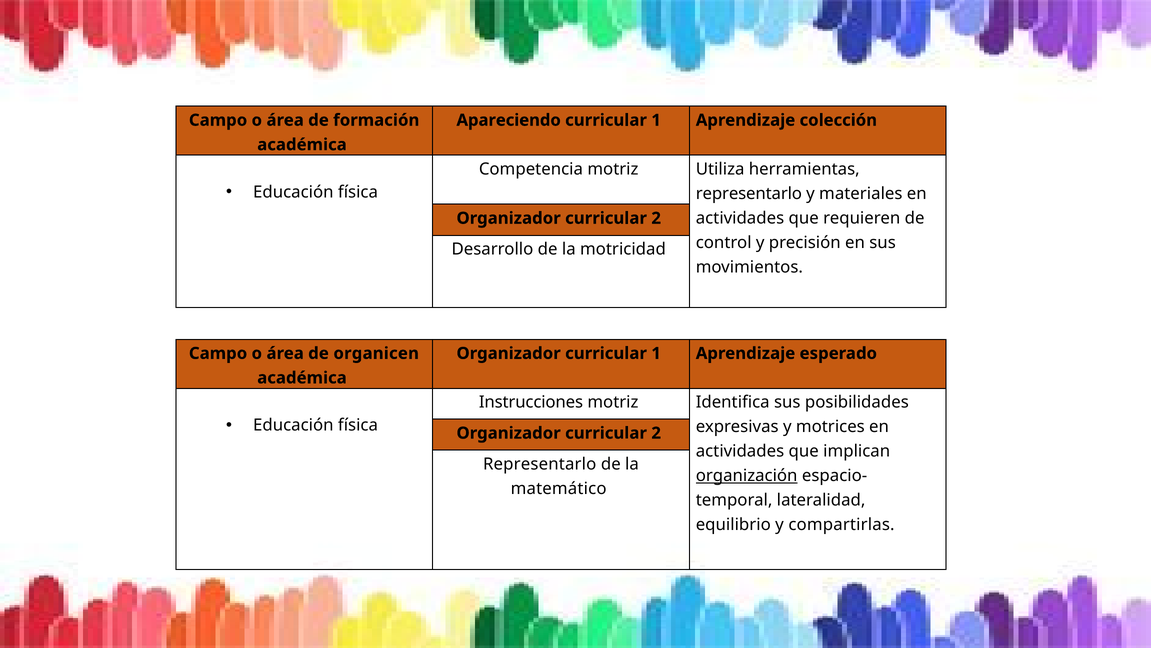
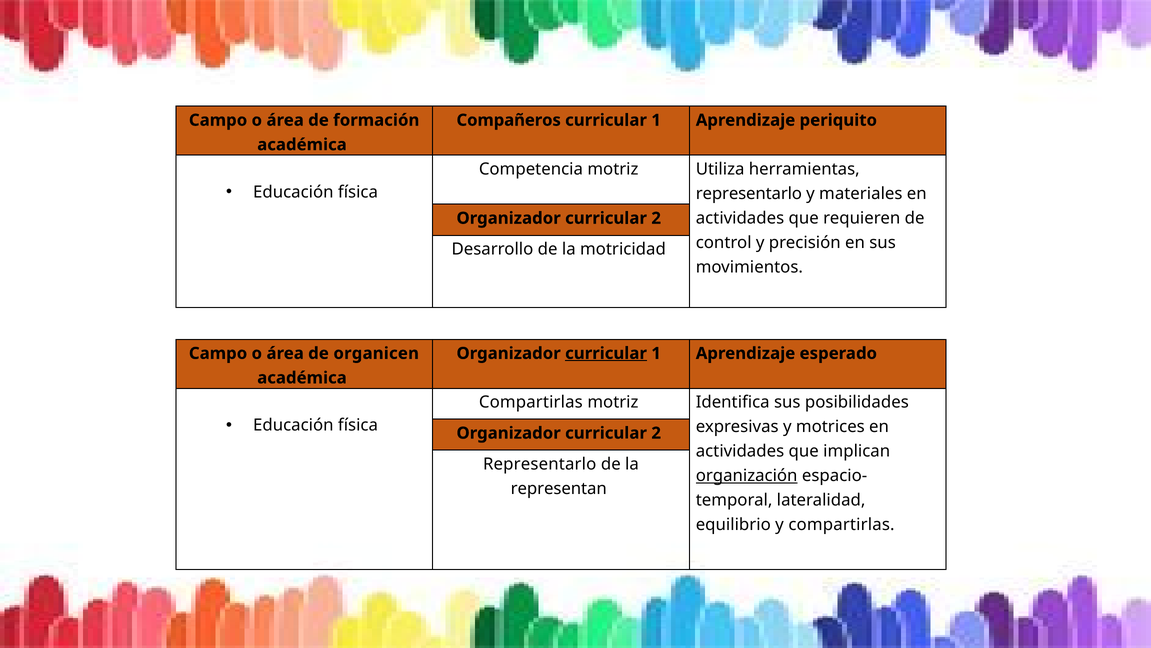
Apareciendo: Apareciendo -> Compañeros
colección: colección -> periquito
curricular at (606, 353) underline: none -> present
Instrucciones at (531, 402): Instrucciones -> Compartirlas
matemático: matemático -> representan
